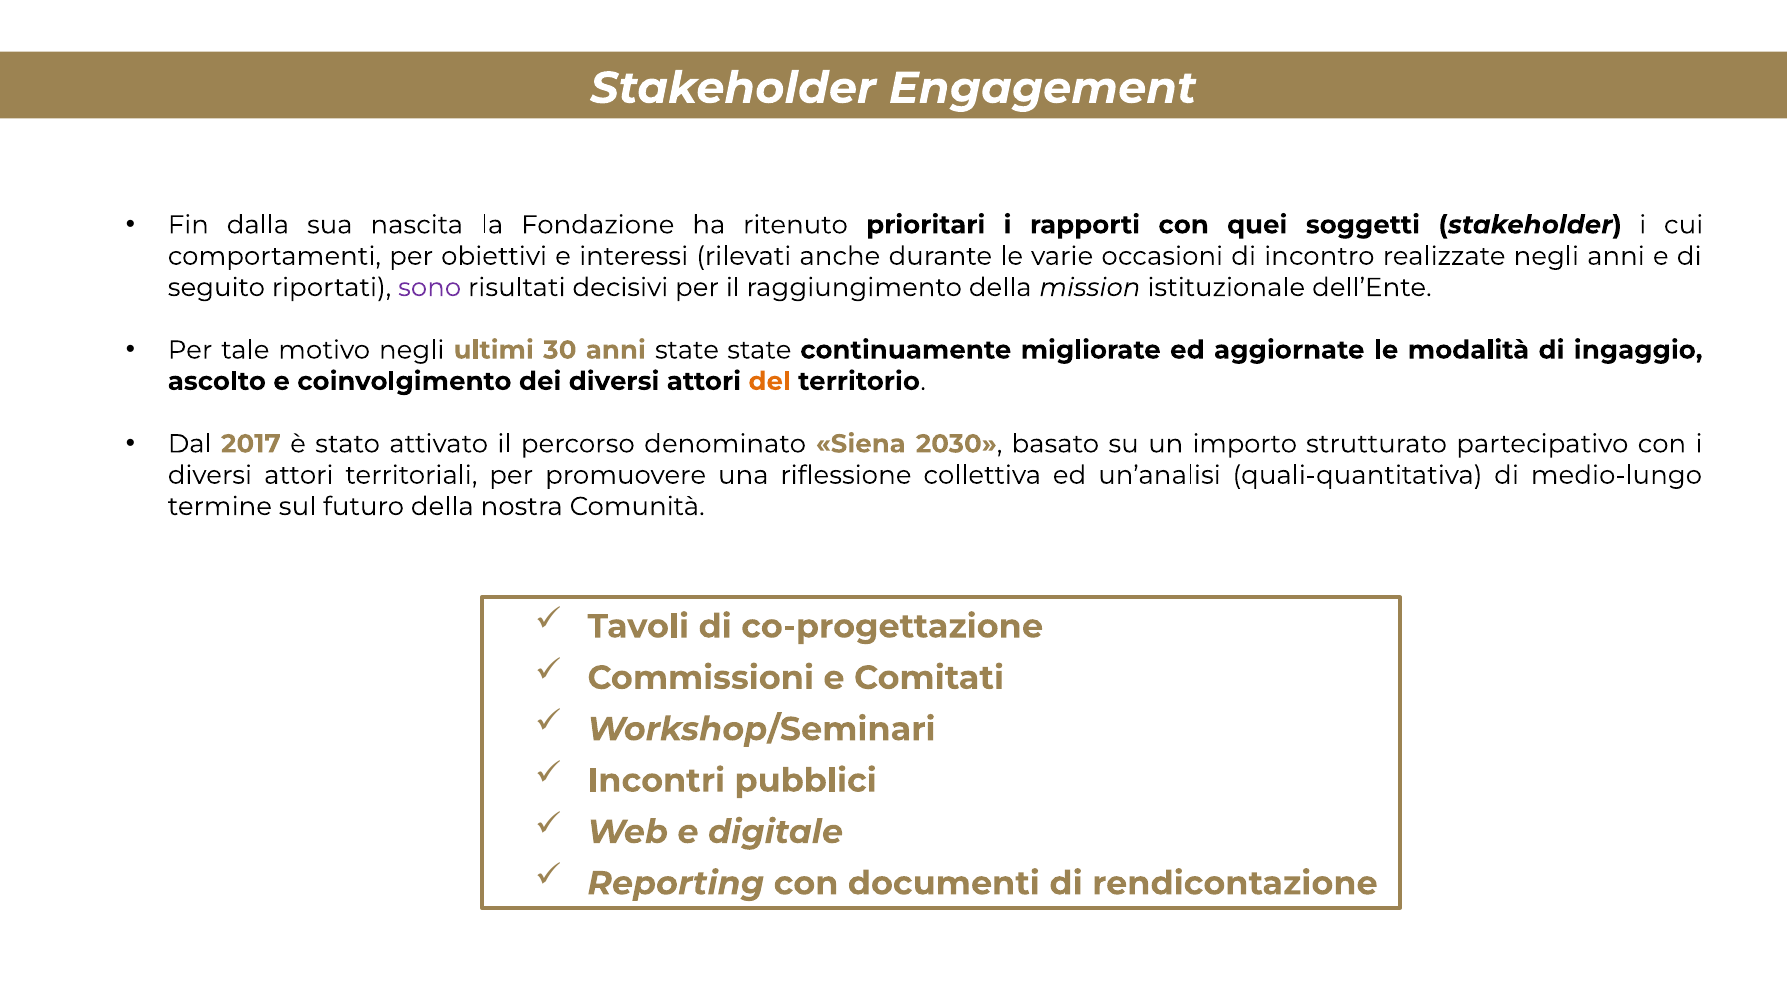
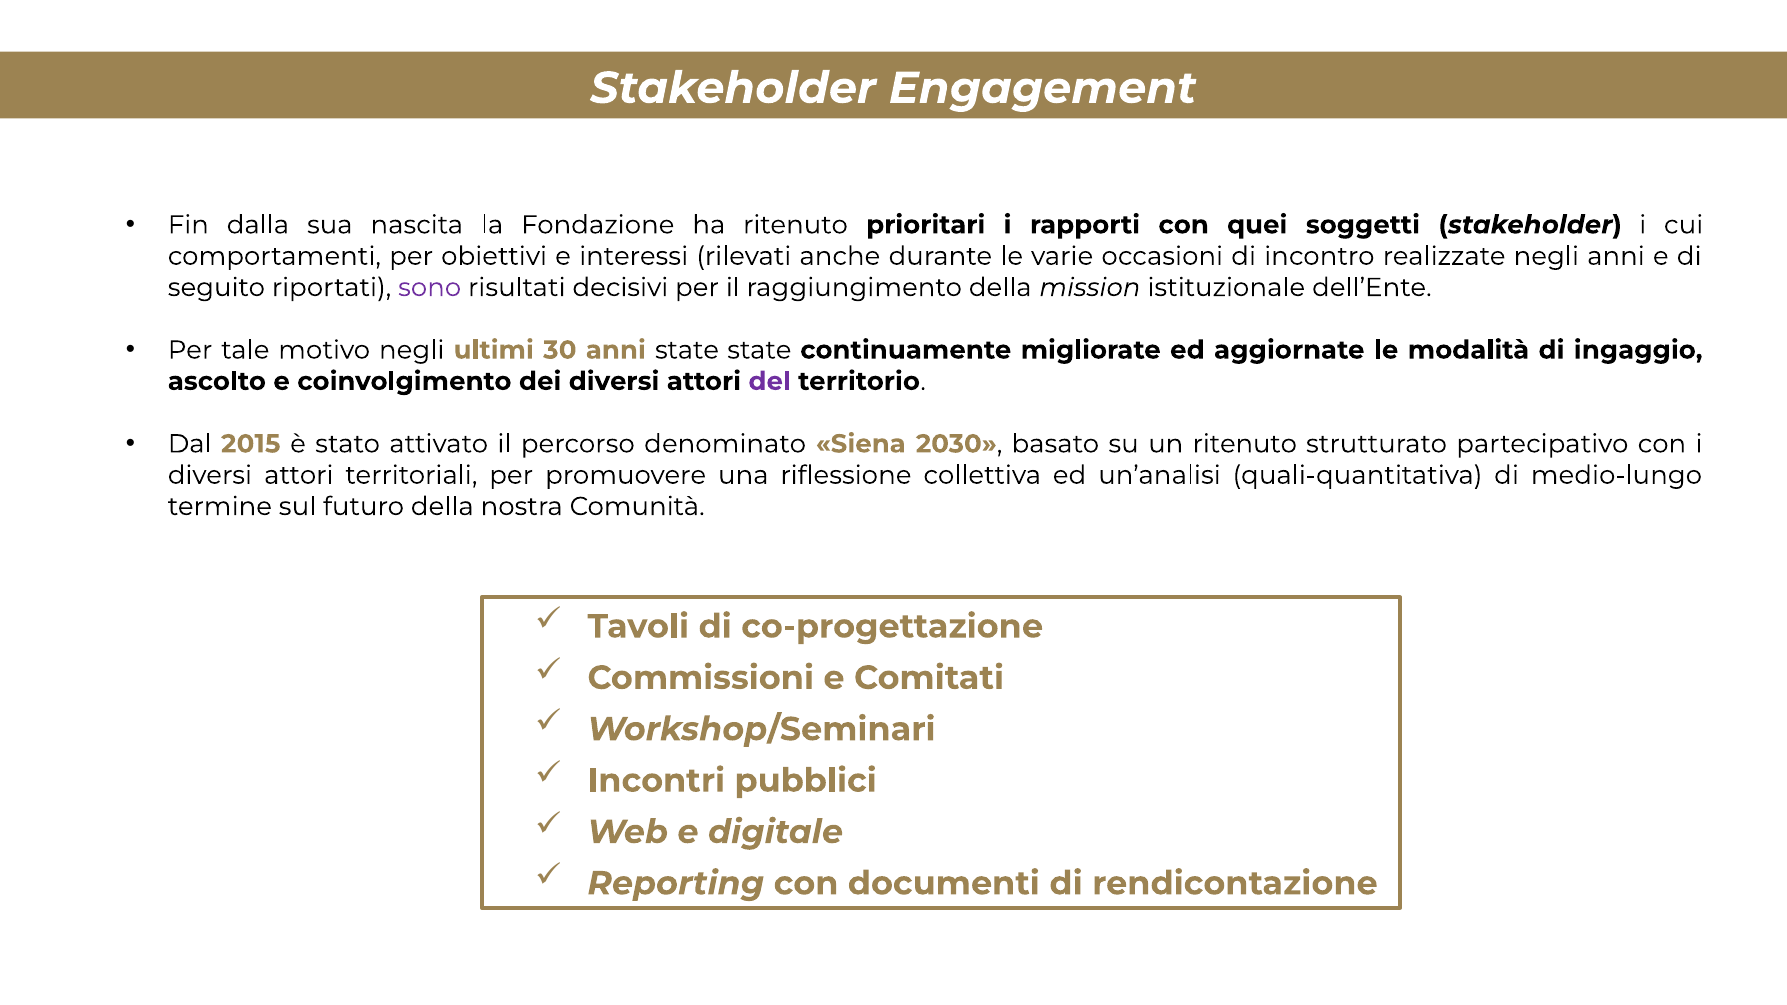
del colour: orange -> purple
2017: 2017 -> 2015
un importo: importo -> ritenuto
